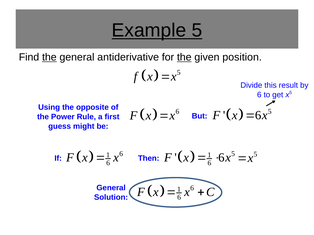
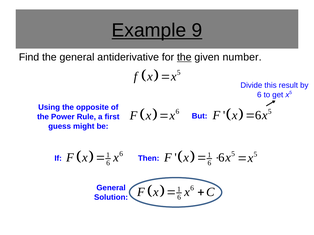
Example 5: 5 -> 9
the at (49, 57) underline: present -> none
position: position -> number
